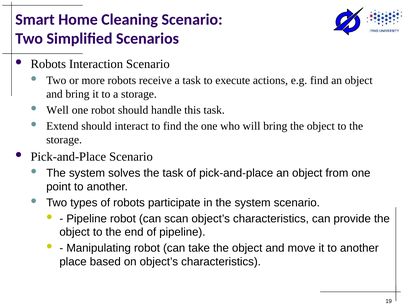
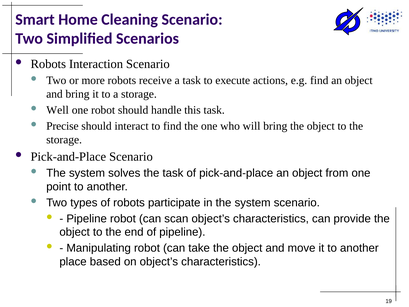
Extend: Extend -> Precise
